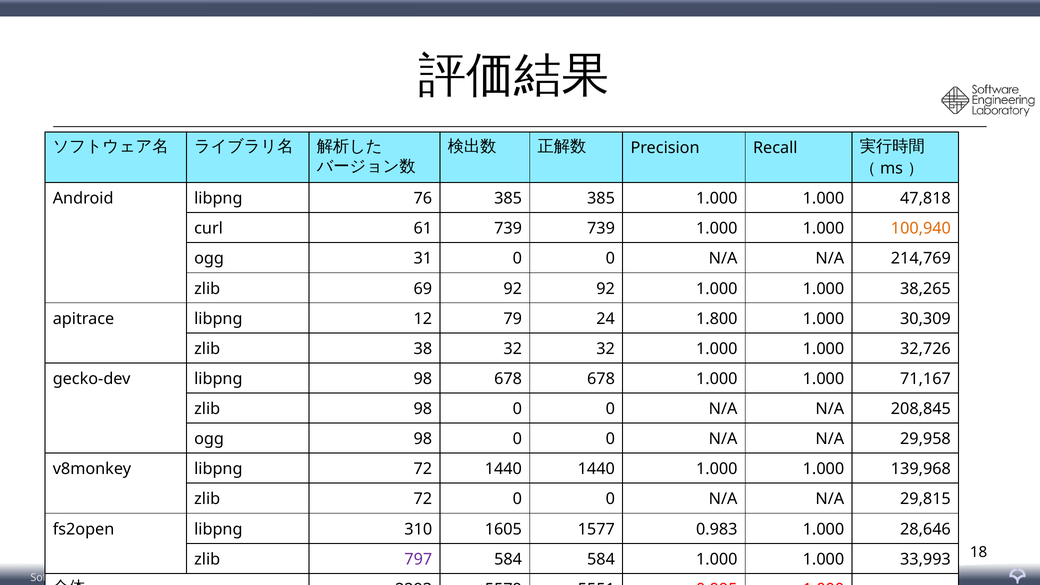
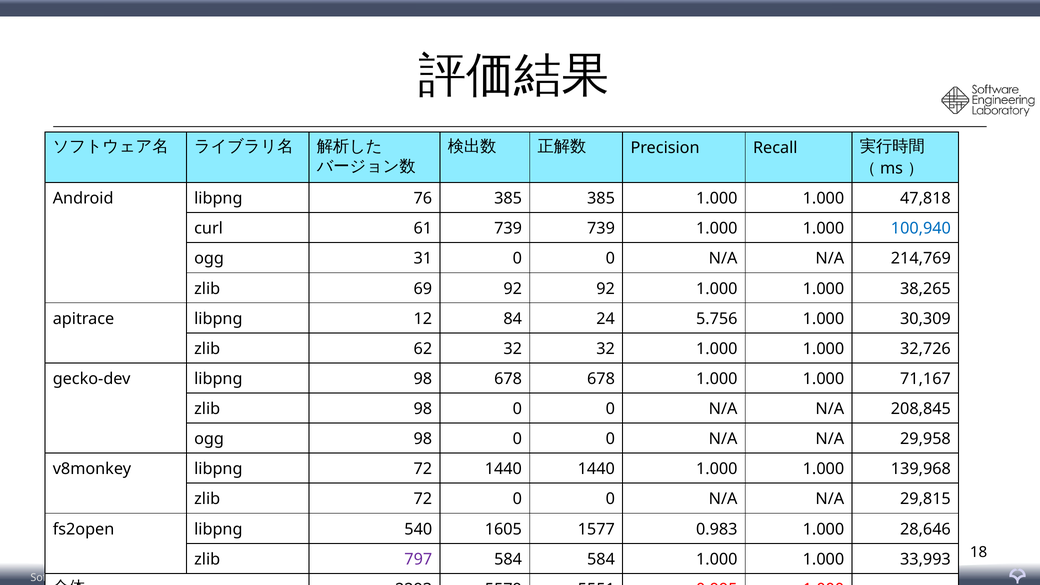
100,940 colour: orange -> blue
79: 79 -> 84
1.800: 1.800 -> 5.756
38: 38 -> 62
310: 310 -> 540
